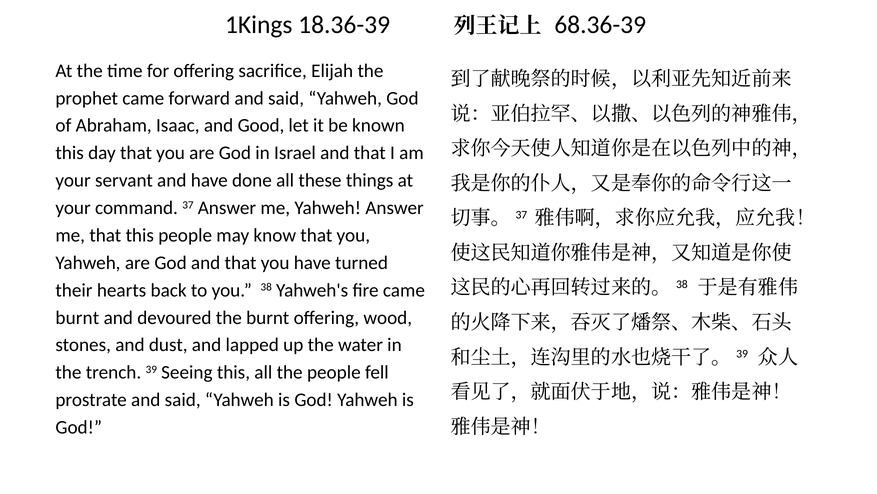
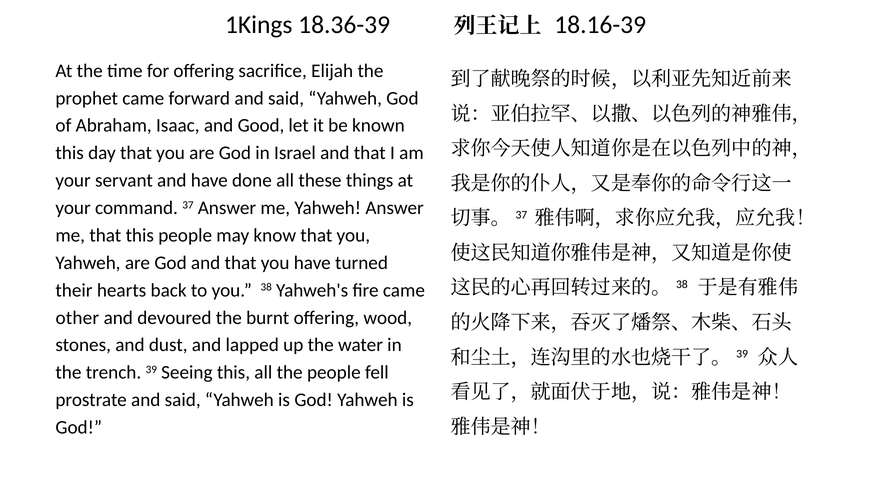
68.36-39: 68.36-39 -> 18.16-39
burnt at (77, 317): burnt -> other
